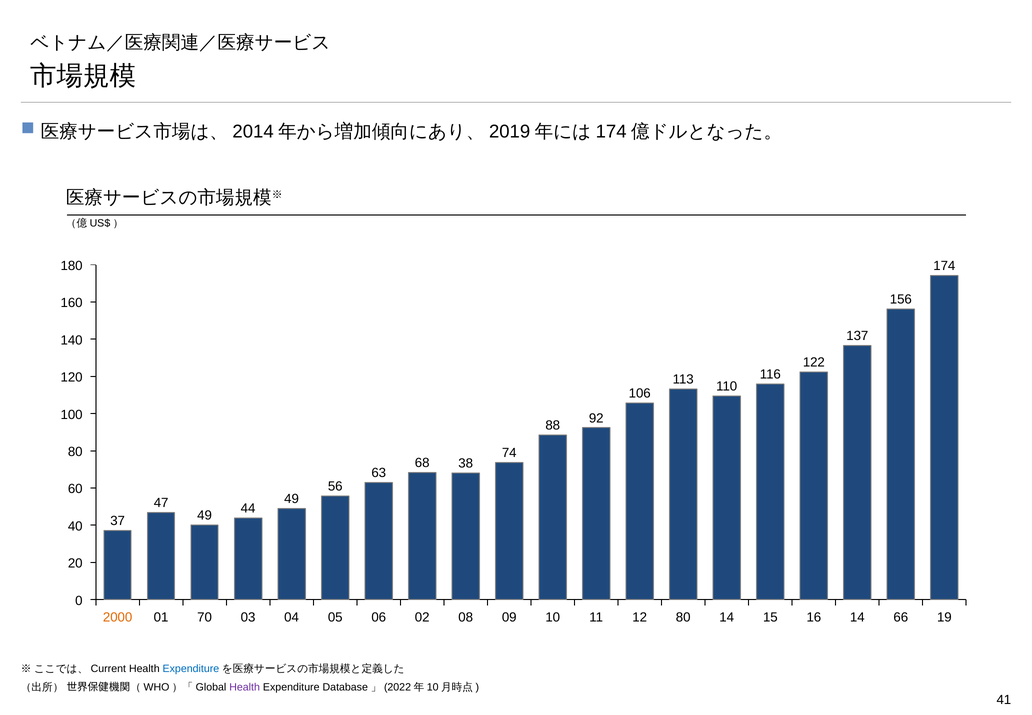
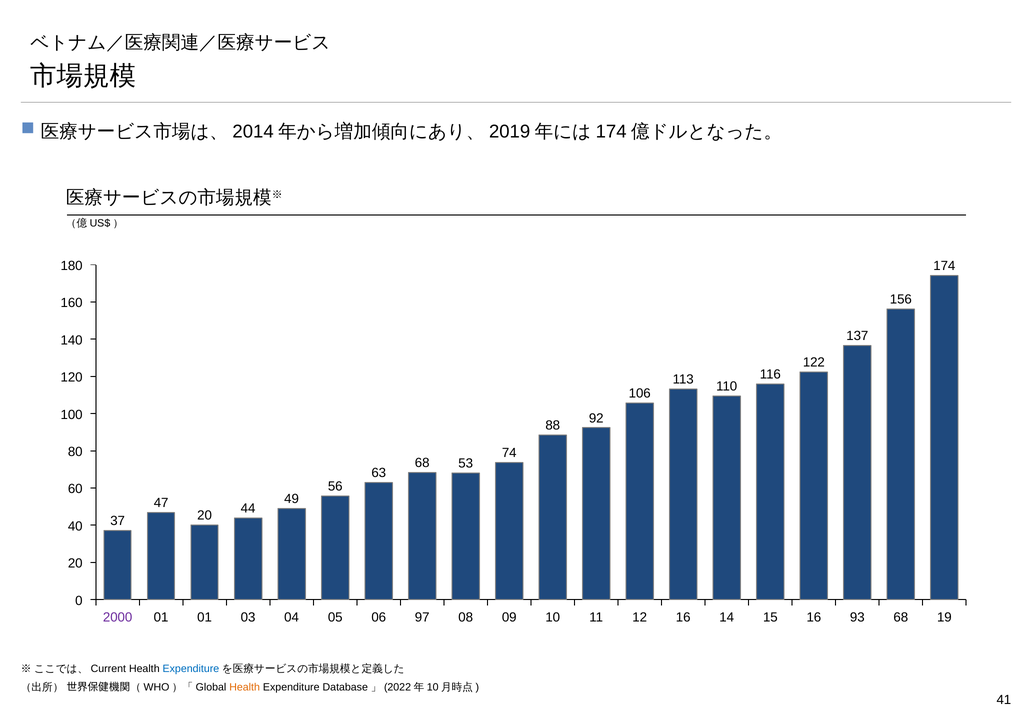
38: 38 -> 53
37 49: 49 -> 20
2000 colour: orange -> purple
01 70: 70 -> 01
02: 02 -> 97
11 80: 80 -> 16
06 14: 14 -> 93
08 66: 66 -> 68
Health at (245, 687) colour: purple -> orange
